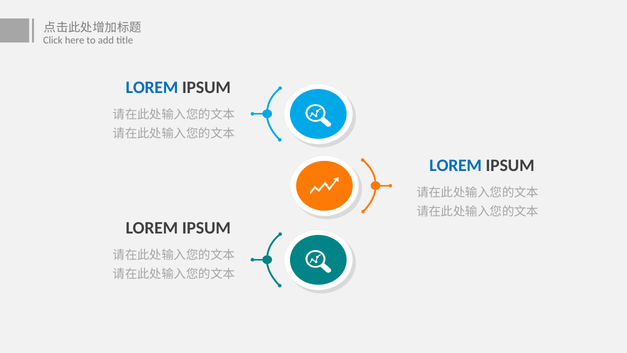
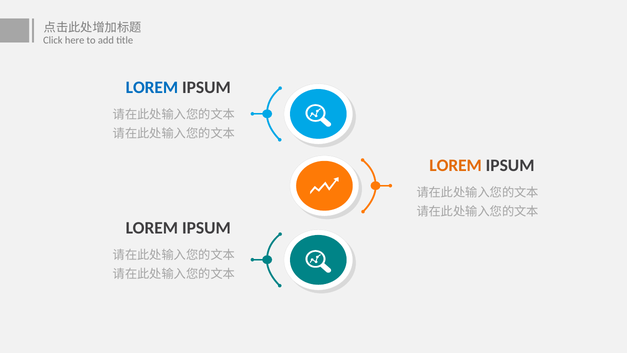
LOREM at (456, 165) colour: blue -> orange
